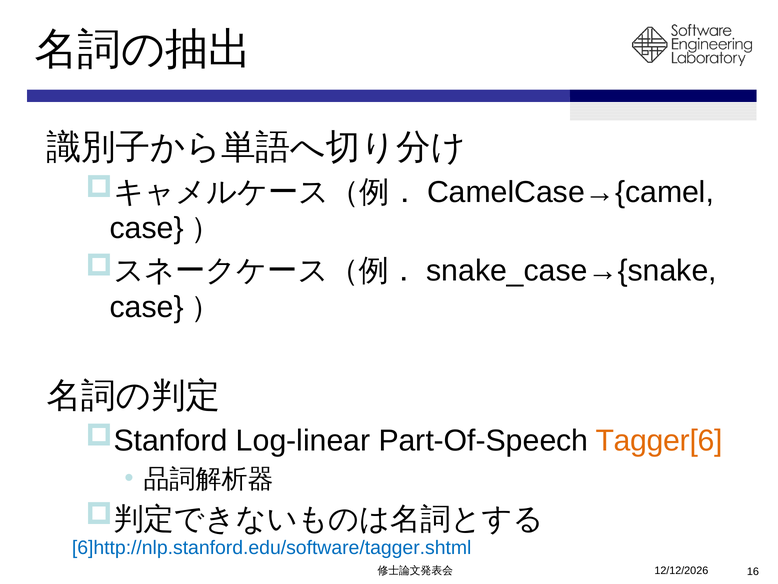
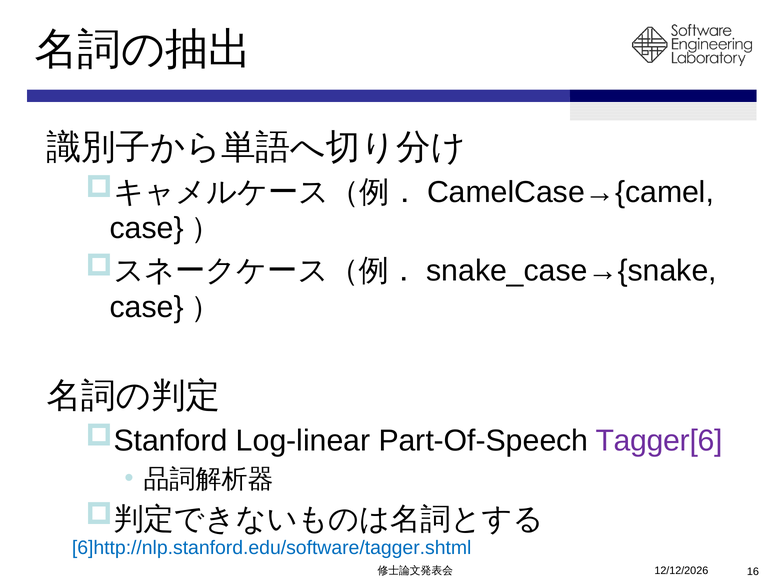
Tagger[6 colour: orange -> purple
